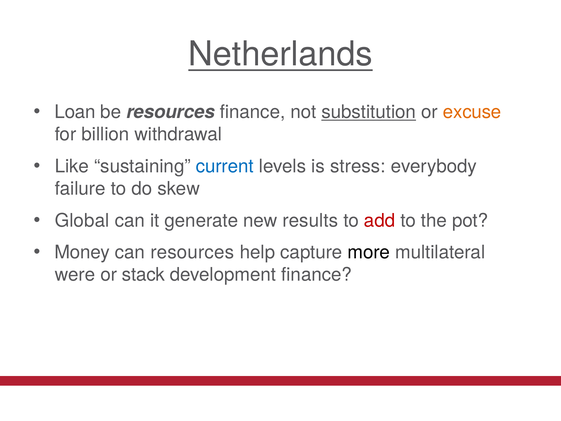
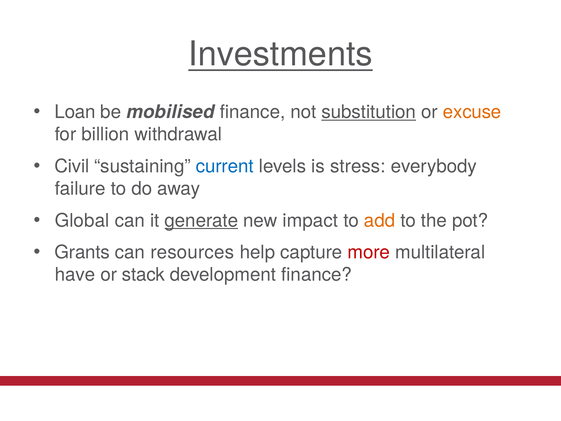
Netherlands: Netherlands -> Investments
be resources: resources -> mobilised
Like: Like -> Civil
skew: skew -> away
generate underline: none -> present
results: results -> impact
add colour: red -> orange
Money: Money -> Grants
more colour: black -> red
were: were -> have
